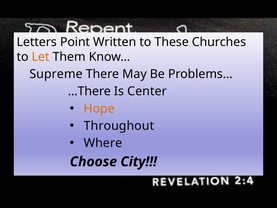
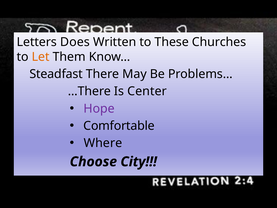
Point: Point -> Does
Supreme: Supreme -> Steadfast
Hope colour: orange -> purple
Throughout: Throughout -> Comfortable
